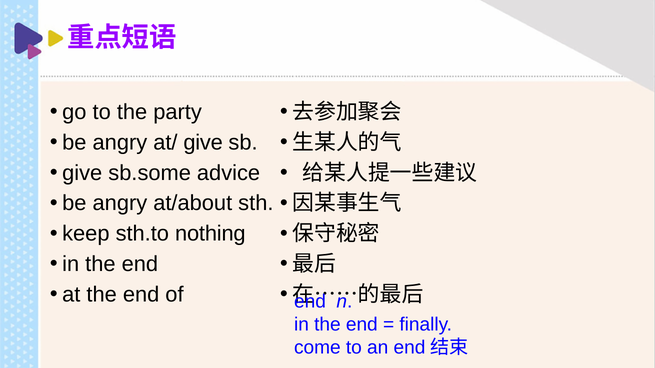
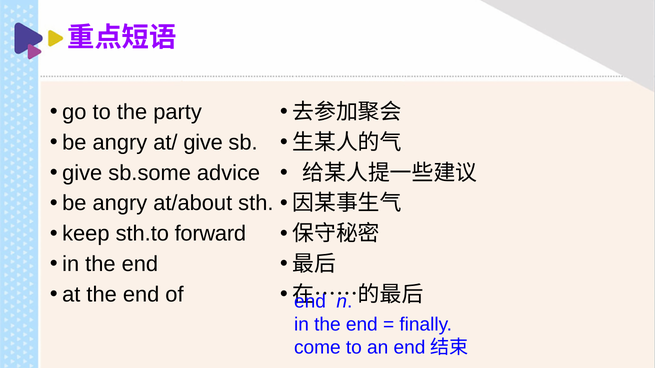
nothing: nothing -> forward
